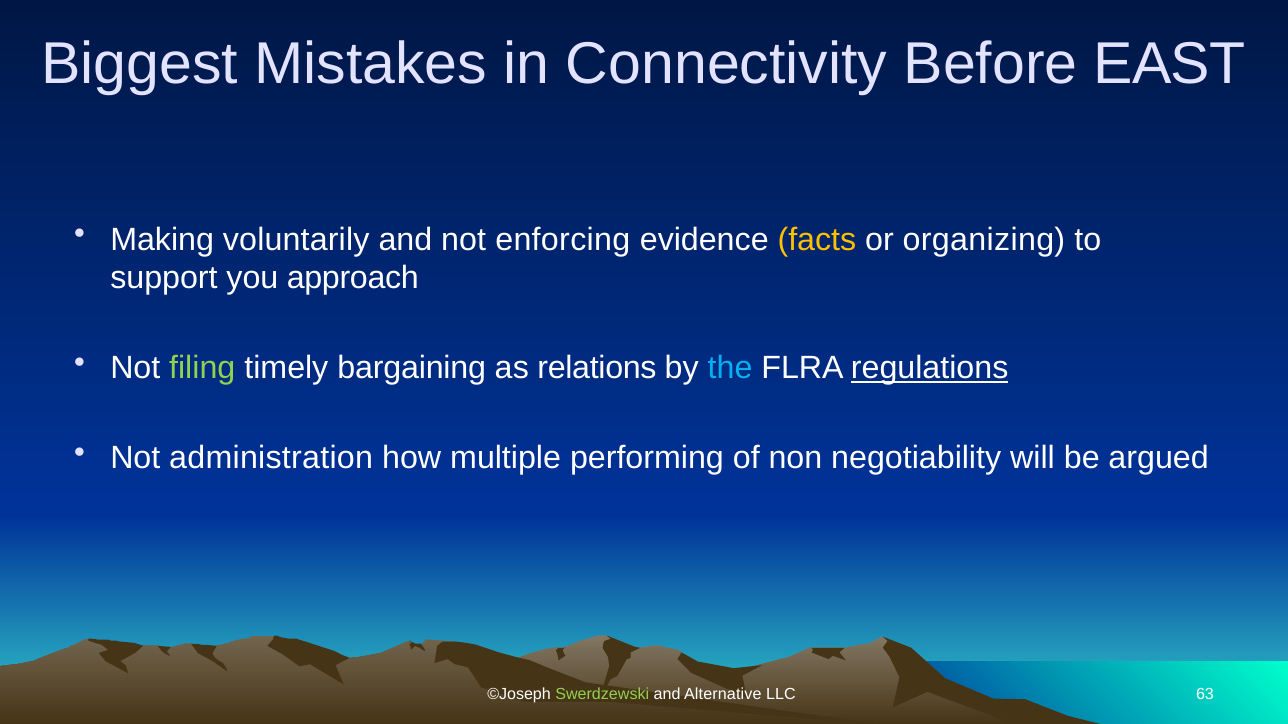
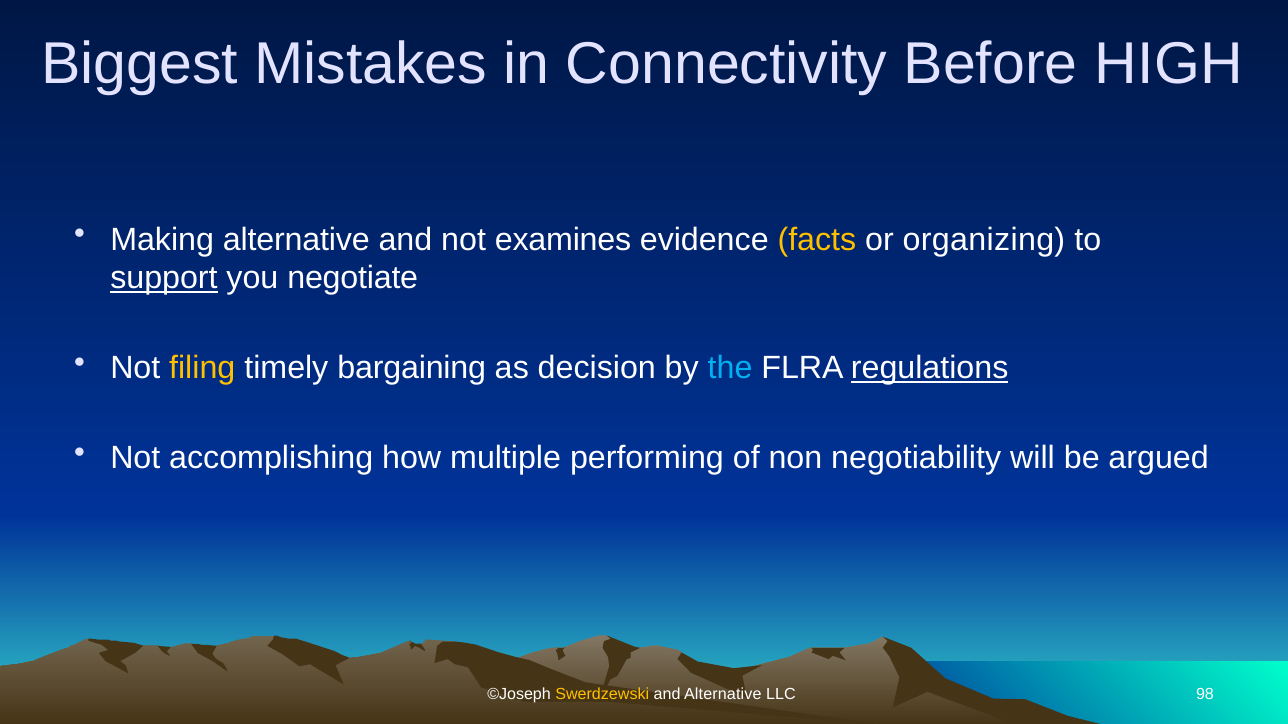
EAST: EAST -> HIGH
Making voluntarily: voluntarily -> alternative
enforcing: enforcing -> examines
support underline: none -> present
approach: approach -> negotiate
filing colour: light green -> yellow
relations: relations -> decision
administration: administration -> accomplishing
Swerdzewski colour: light green -> yellow
63: 63 -> 98
